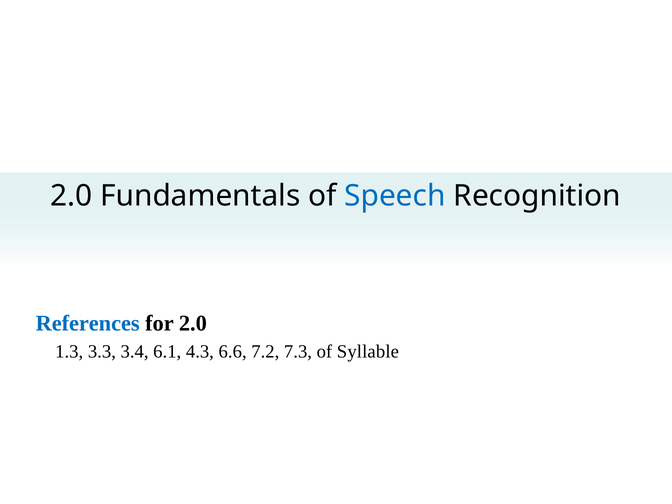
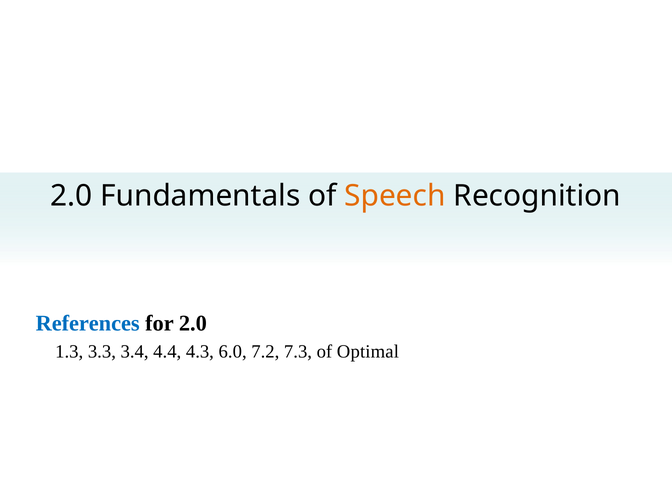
Speech colour: blue -> orange
6.1: 6.1 -> 4.4
6.6: 6.6 -> 6.0
Syllable: Syllable -> Optimal
